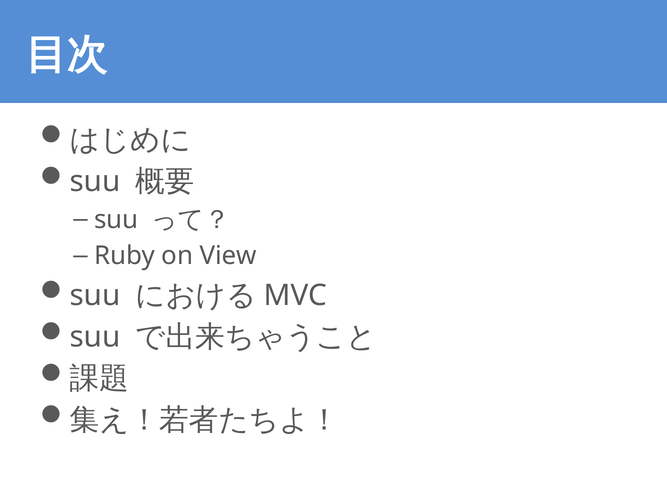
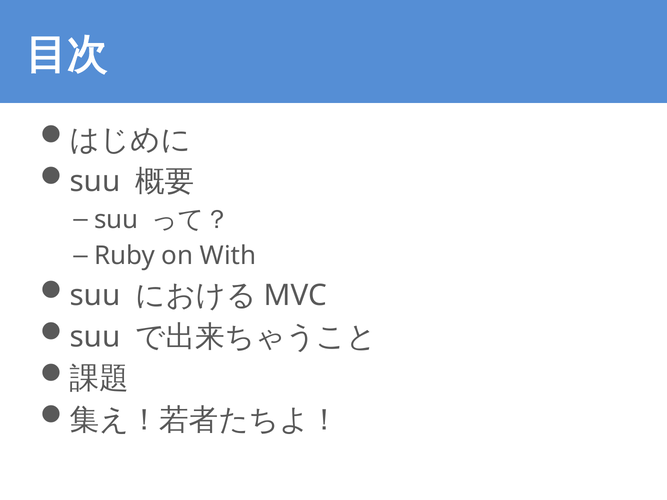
View: View -> With
